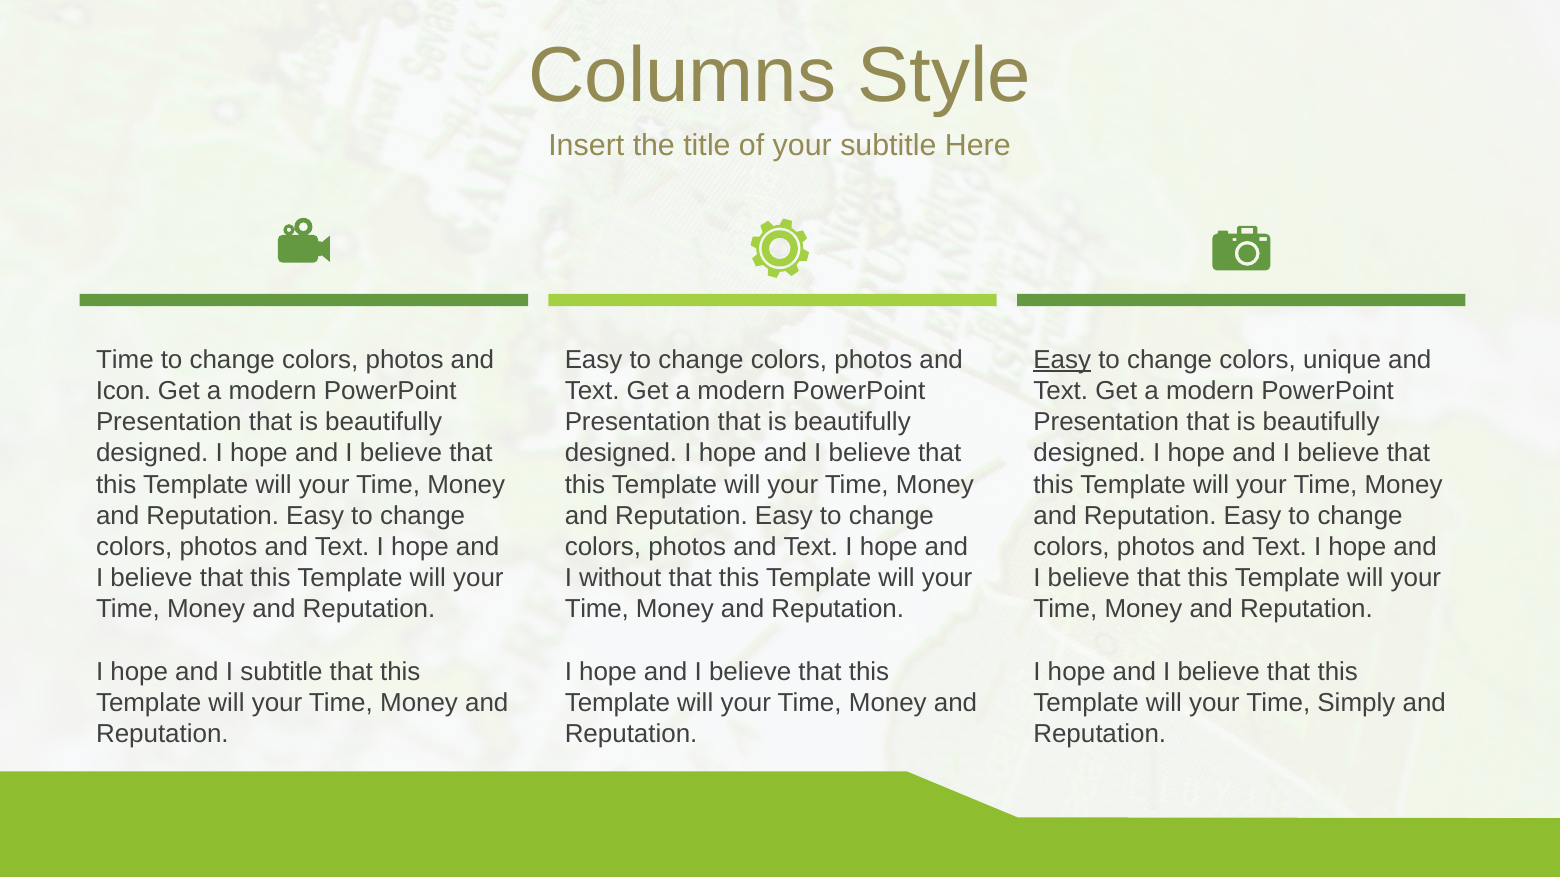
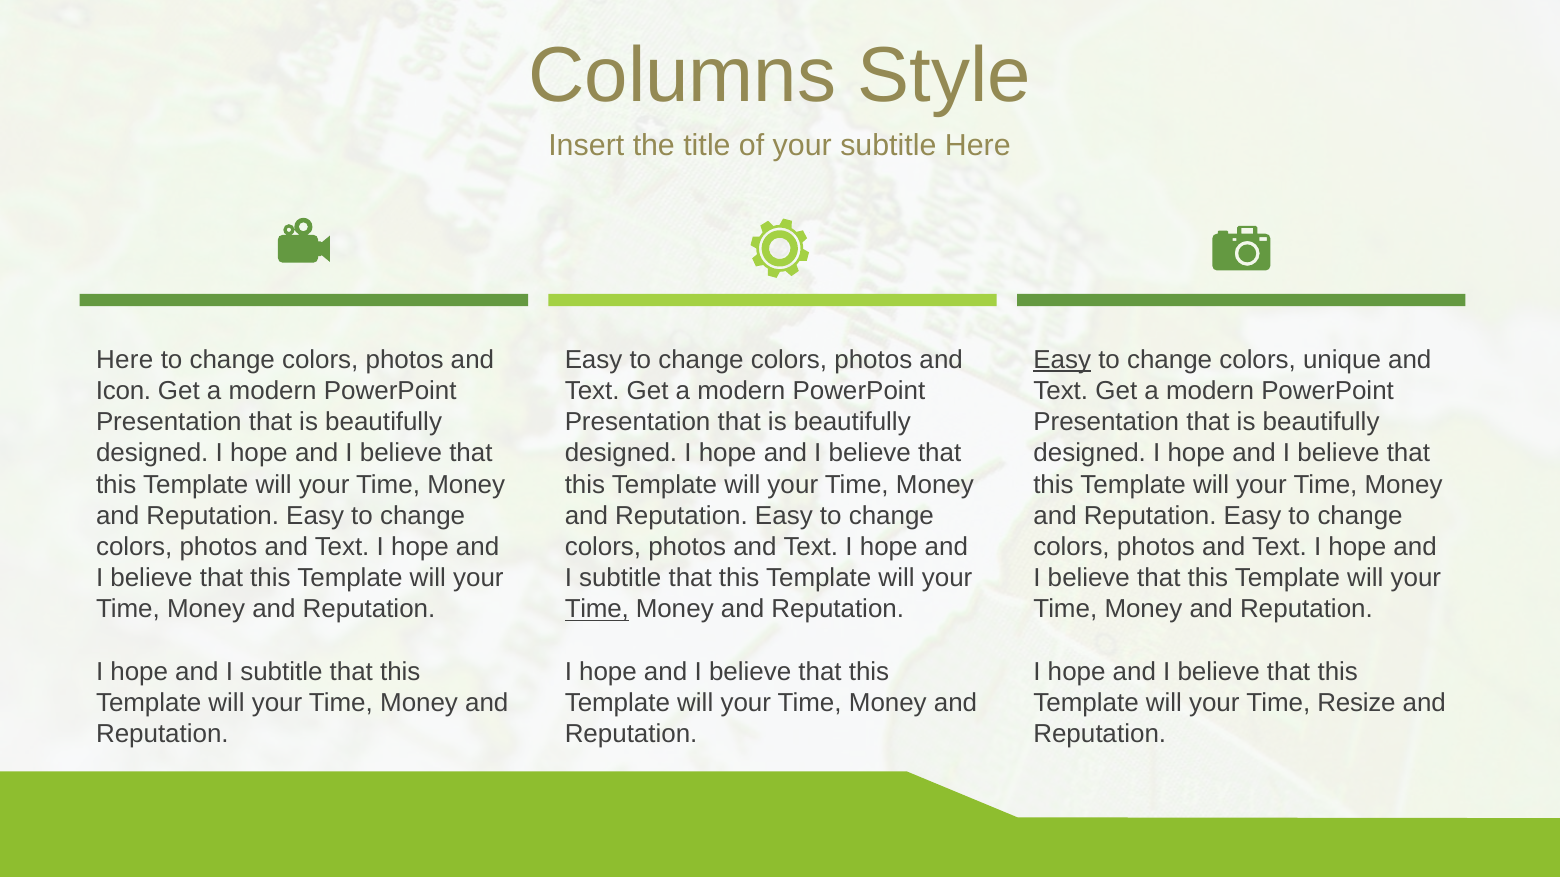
Time at (125, 360): Time -> Here
without at (620, 578): without -> subtitle
Time at (597, 610) underline: none -> present
Simply: Simply -> Resize
